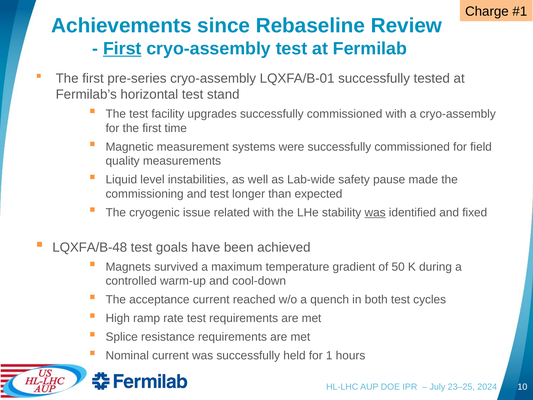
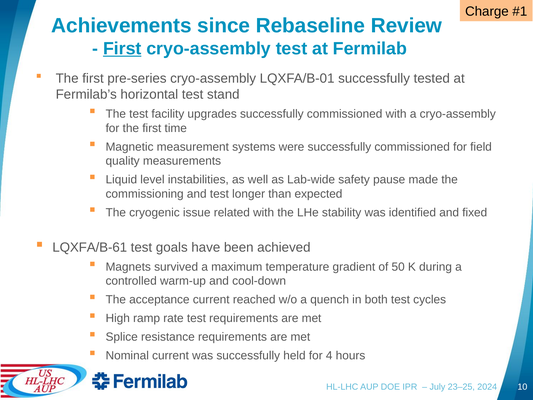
was at (375, 212) underline: present -> none
LQXFA/B-48: LQXFA/B-48 -> LQXFA/B-61
1: 1 -> 4
